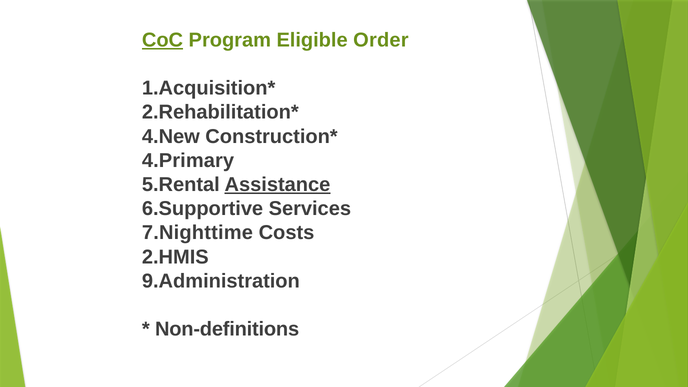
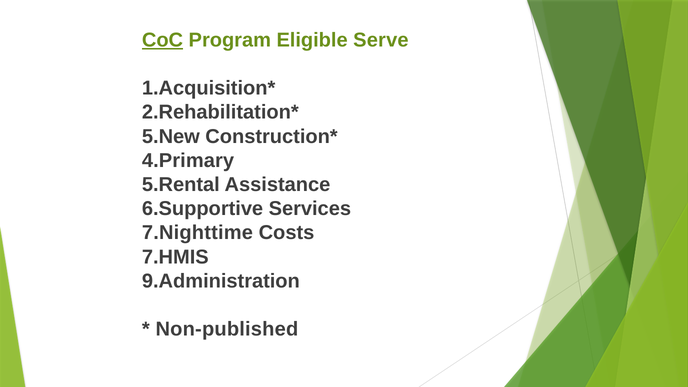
Order: Order -> Serve
4.New: 4.New -> 5.New
Assistance underline: present -> none
2.HMIS: 2.HMIS -> 7.HMIS
Non-definitions: Non-definitions -> Non-published
